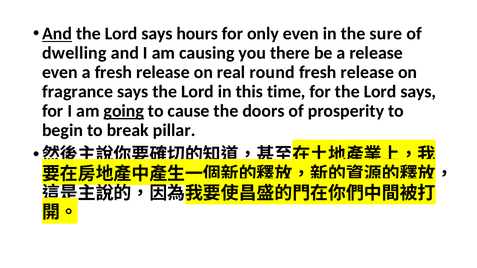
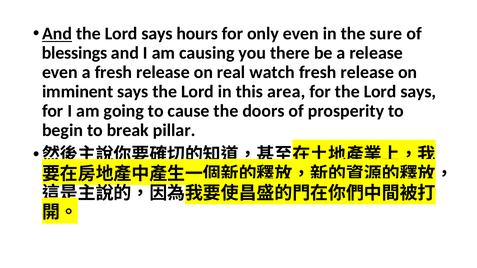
dwelling: dwelling -> blessings
round: round -> watch
fragrance: fragrance -> imminent
time: time -> area
going underline: present -> none
